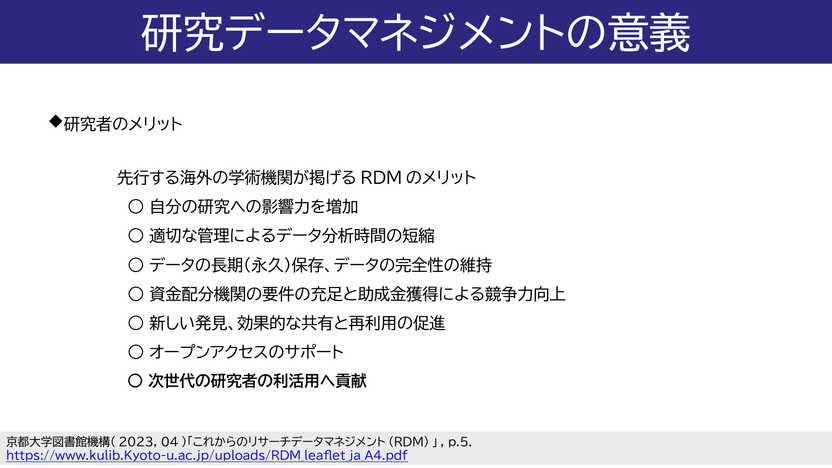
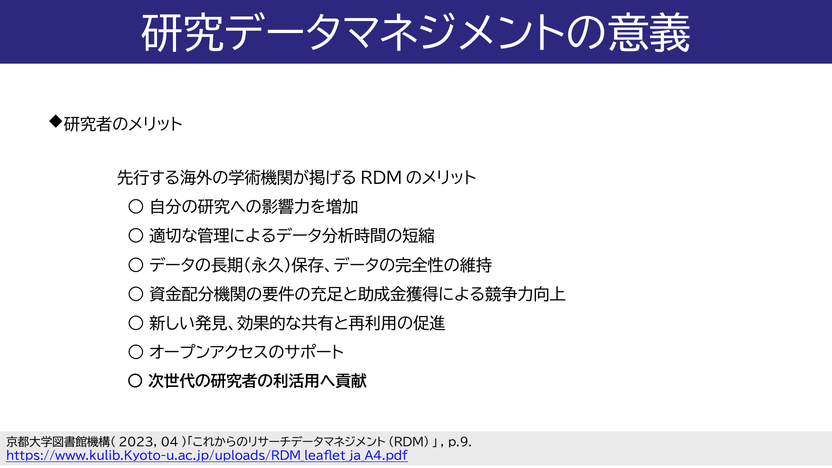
p.5: p.5 -> p.9
